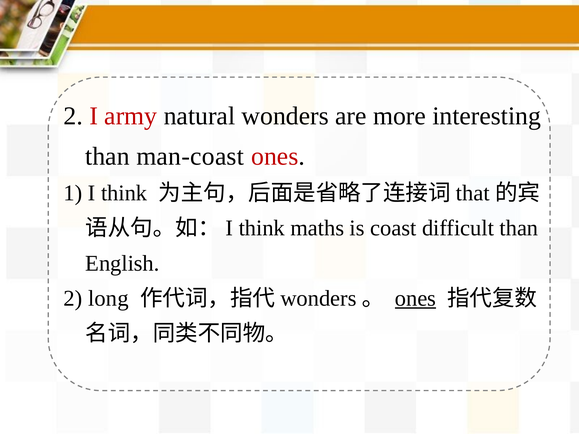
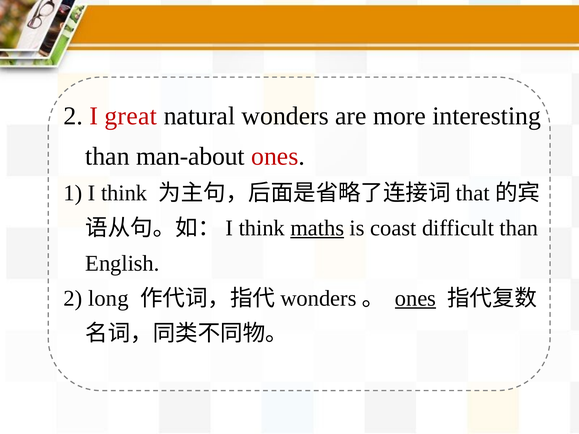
army: army -> great
man-coast: man-coast -> man-about
maths underline: none -> present
